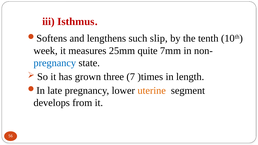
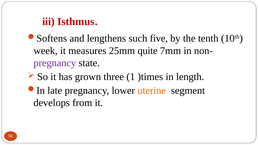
slip: slip -> five
pregnancy at (55, 63) colour: blue -> purple
7: 7 -> 1
